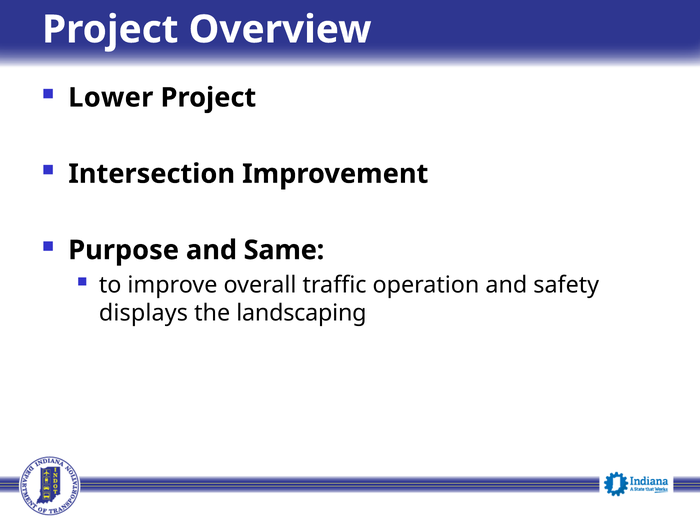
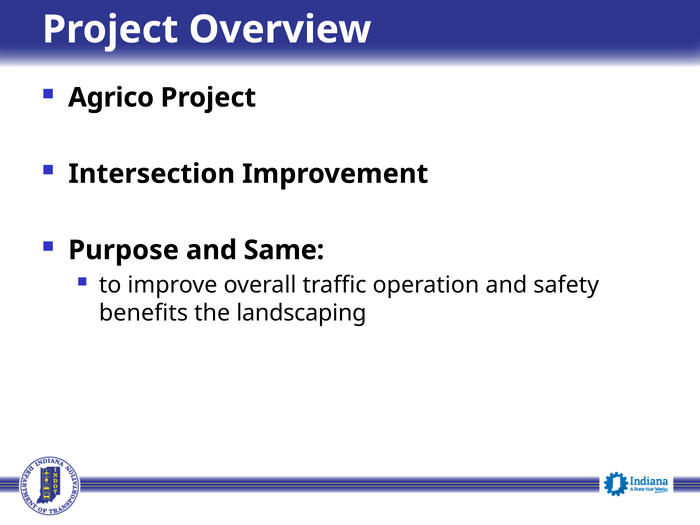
Lower: Lower -> Agrico
displays: displays -> benefits
